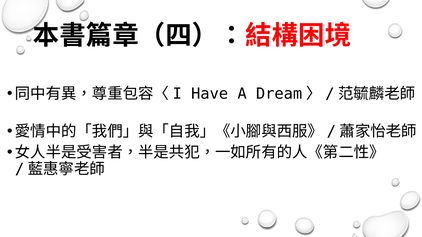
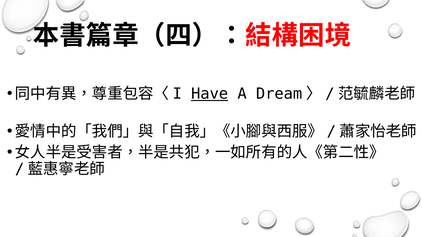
Have underline: none -> present
